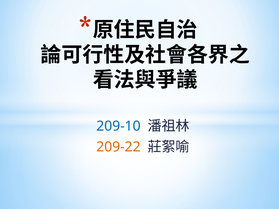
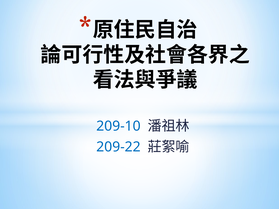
209-22 colour: orange -> blue
